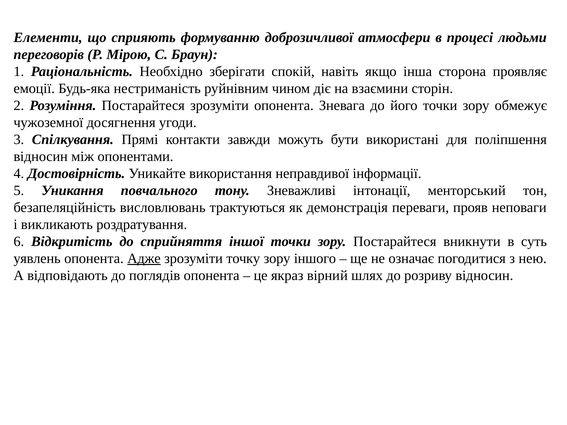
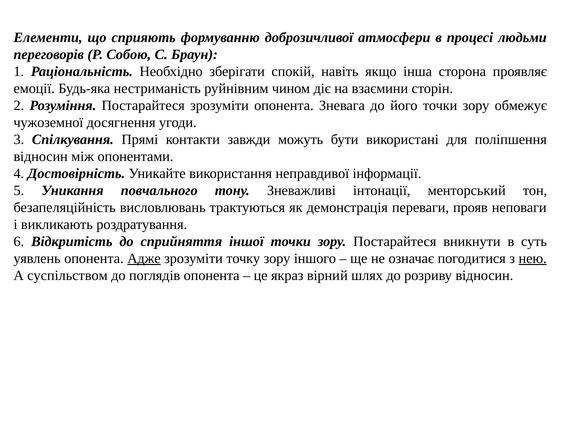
Мірою: Мірою -> Собою
нею underline: none -> present
відповідають: відповідають -> суспільством
